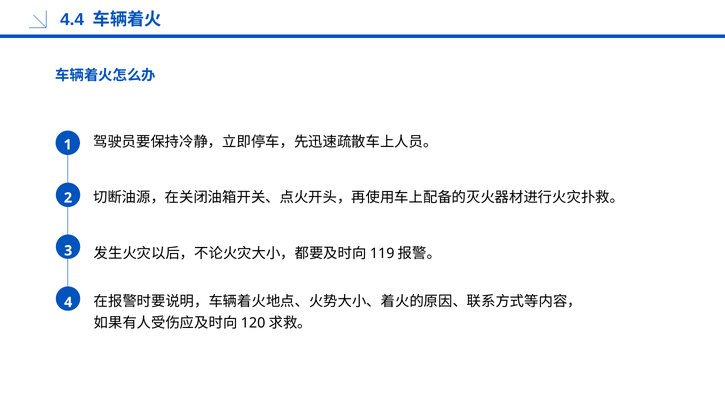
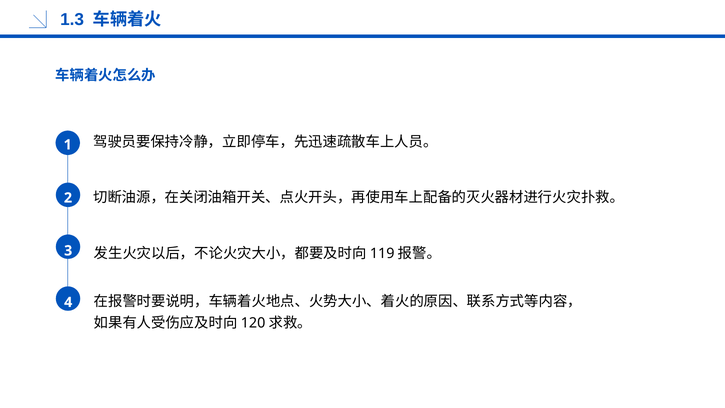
4.4: 4.4 -> 1.3
